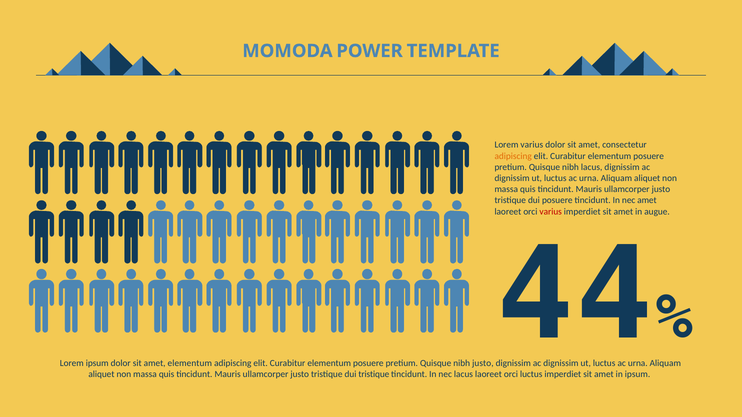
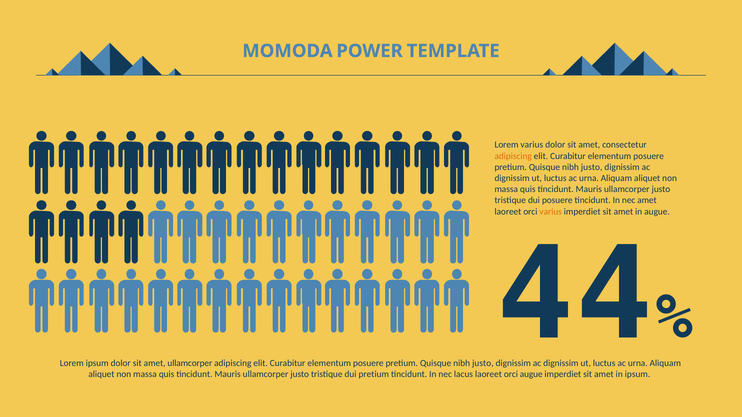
lacus at (592, 167): lacus -> justo
varius at (551, 212) colour: red -> orange
amet elementum: elementum -> ullamcorper
dui tristique: tristique -> pretium
orci luctus: luctus -> augue
